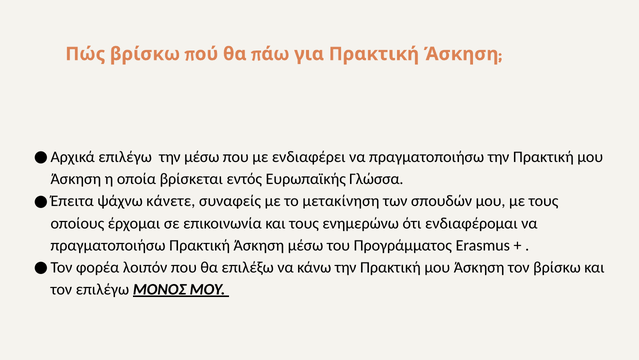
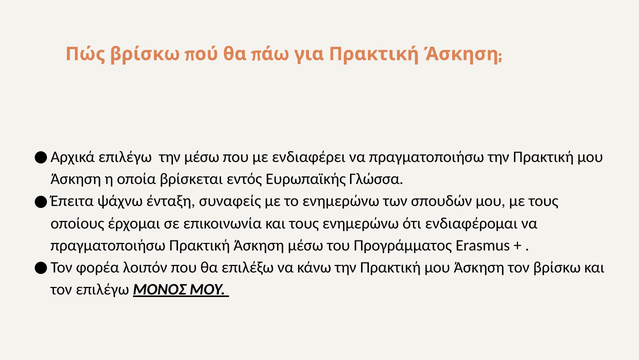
κάνετε: κάνετε -> ένταξη
το μετακίνηση: μετακίνηση -> ενημερώνω
